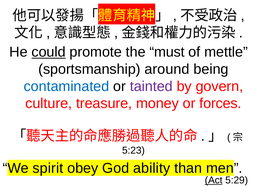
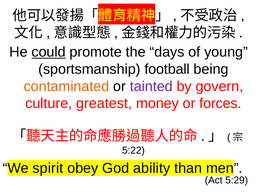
must: must -> days
mettle: mettle -> young
around: around -> football
contaminated colour: blue -> orange
treasure: treasure -> greatest
5:23: 5:23 -> 5:22
Act underline: present -> none
